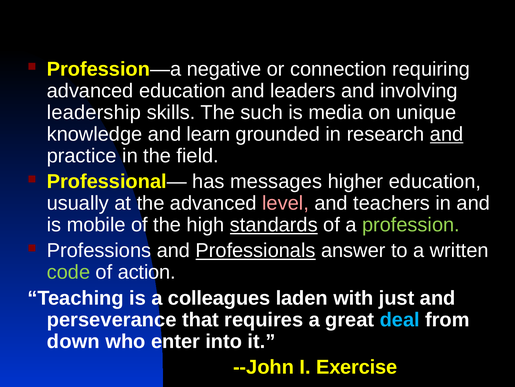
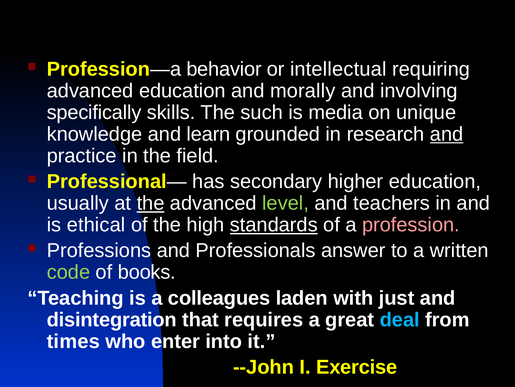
negative: negative -> behavior
connection: connection -> intellectual
leaders: leaders -> morally
leadership: leadership -> specifically
messages: messages -> secondary
the at (151, 203) underline: none -> present
level colour: pink -> light green
mobile: mobile -> ethical
profession colour: light green -> pink
Professionals underline: present -> none
action: action -> books
perseverance: perseverance -> disintegration
down: down -> times
